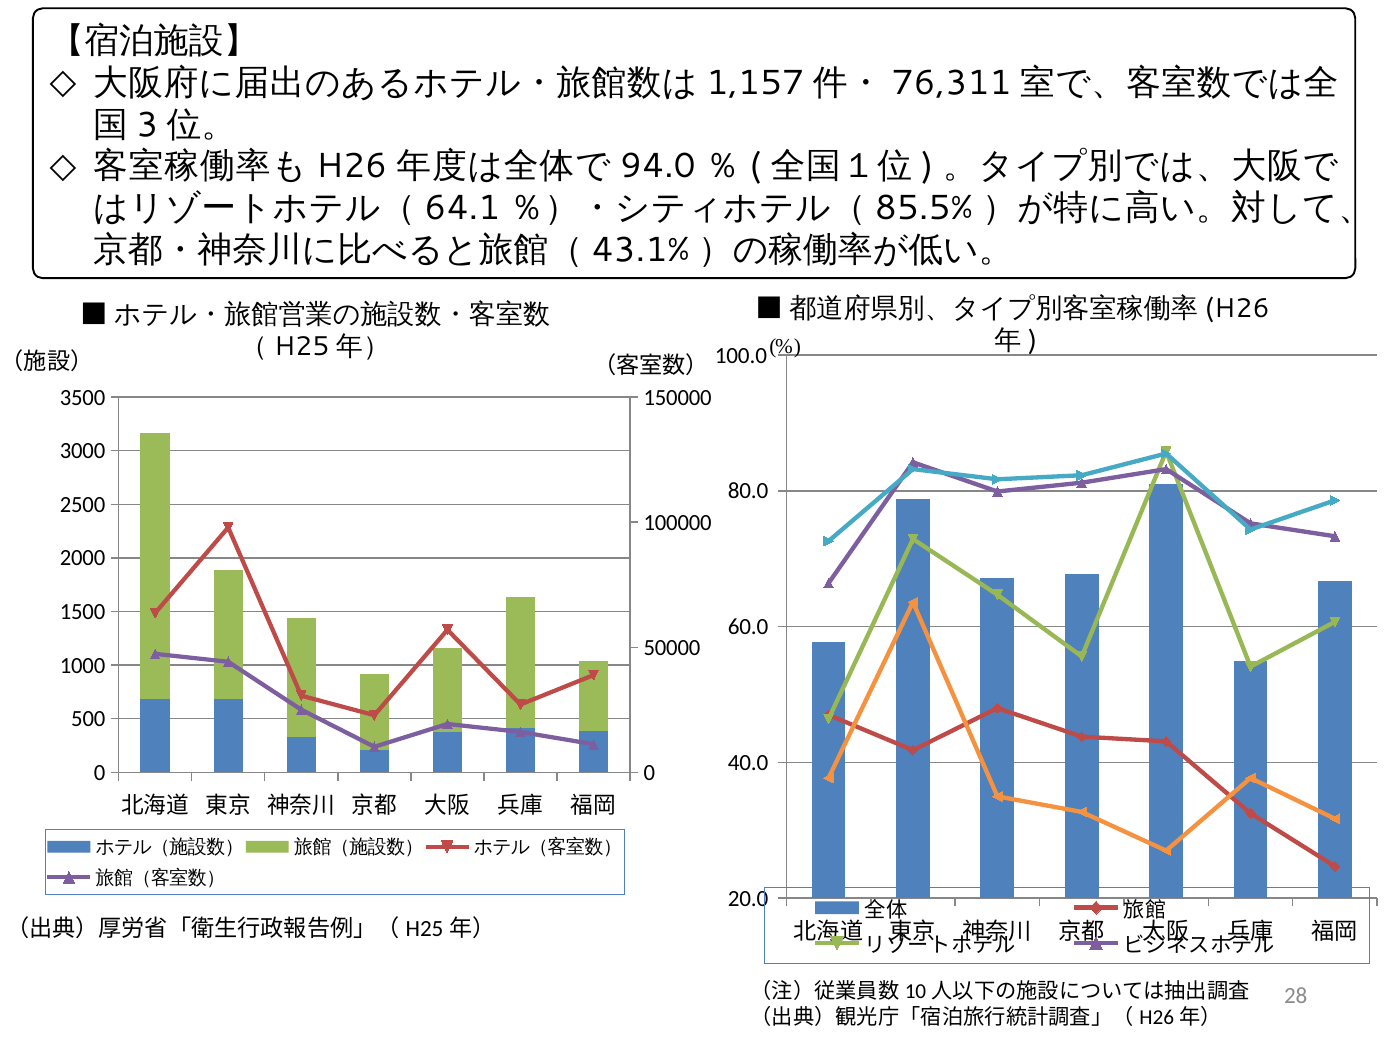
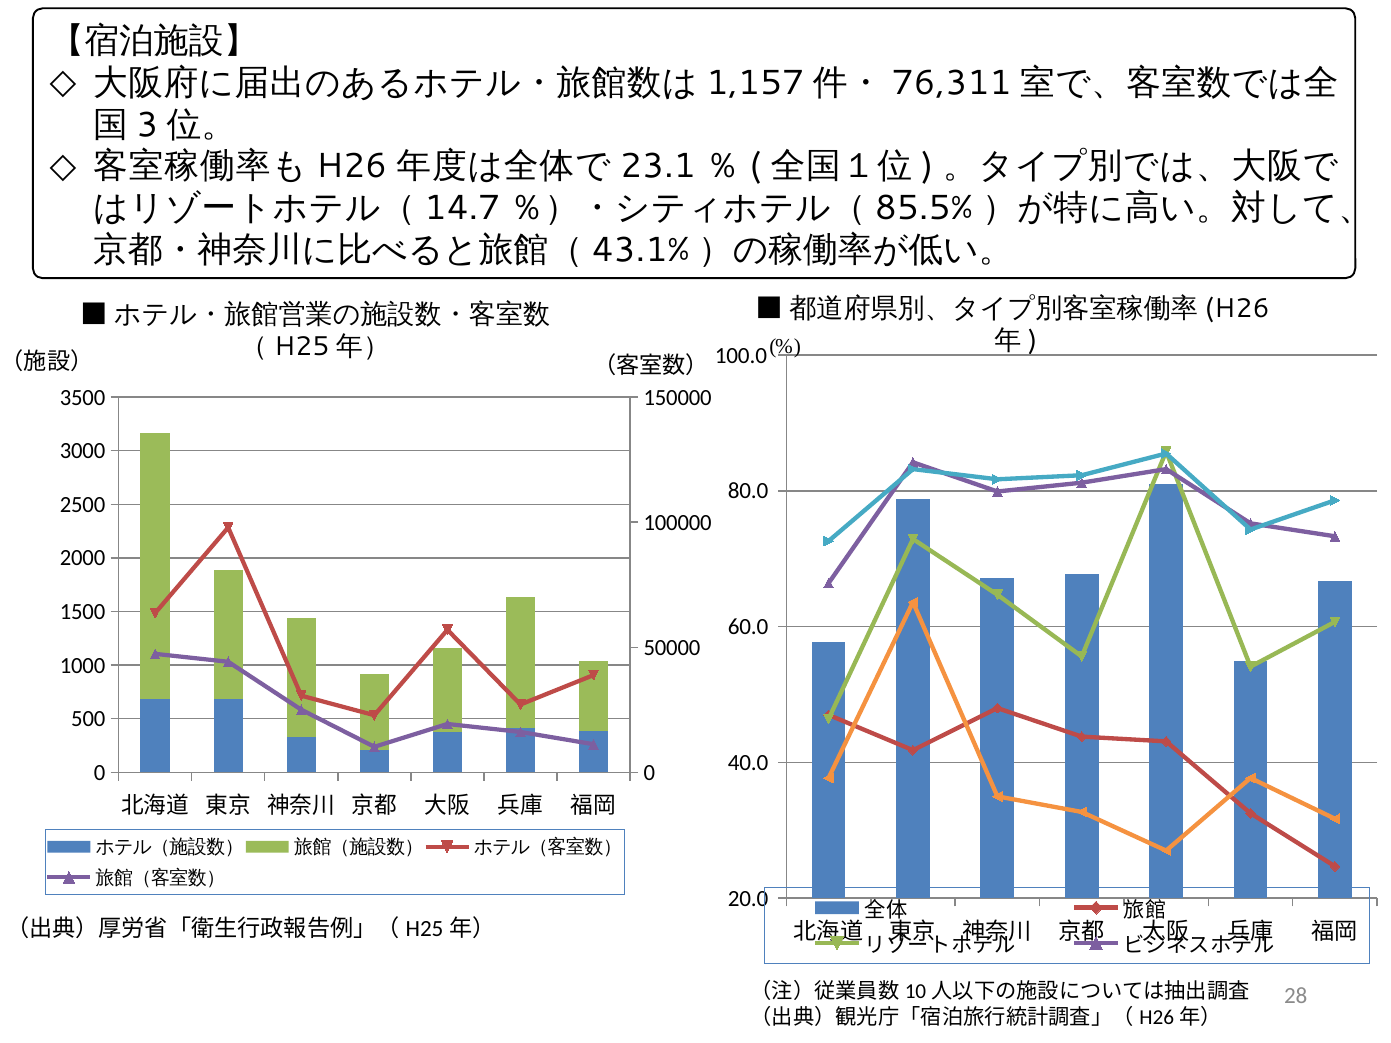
94.0: 94.0 -> 23.1
64.1: 64.1 -> 14.7
